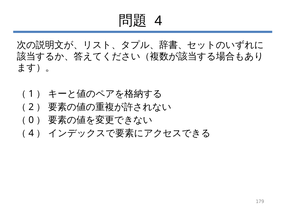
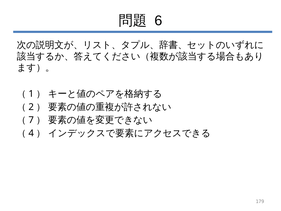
4 at (158, 21): 4 -> 6
0: 0 -> 7
